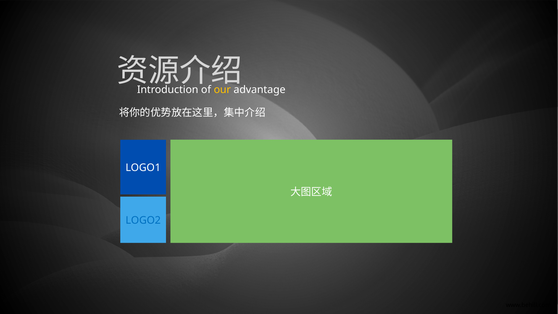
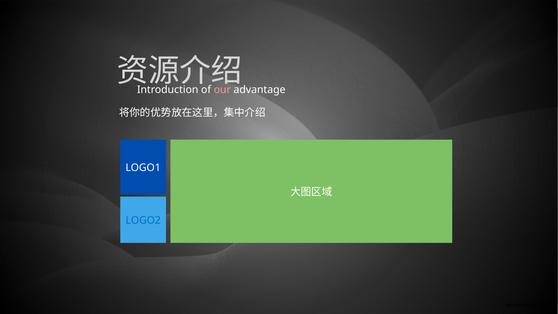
our colour: yellow -> pink
